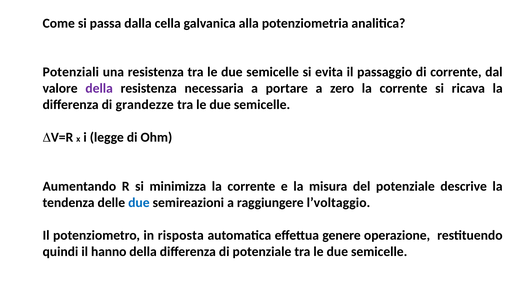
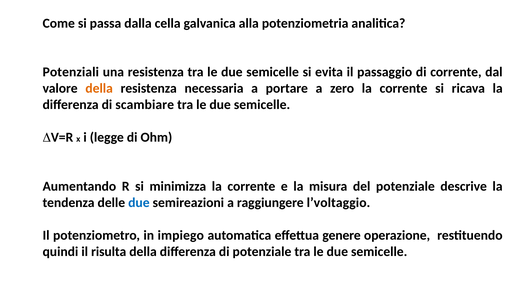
della at (99, 88) colour: purple -> orange
grandezze: grandezze -> scambiare
risposta: risposta -> impiego
hanno: hanno -> risulta
